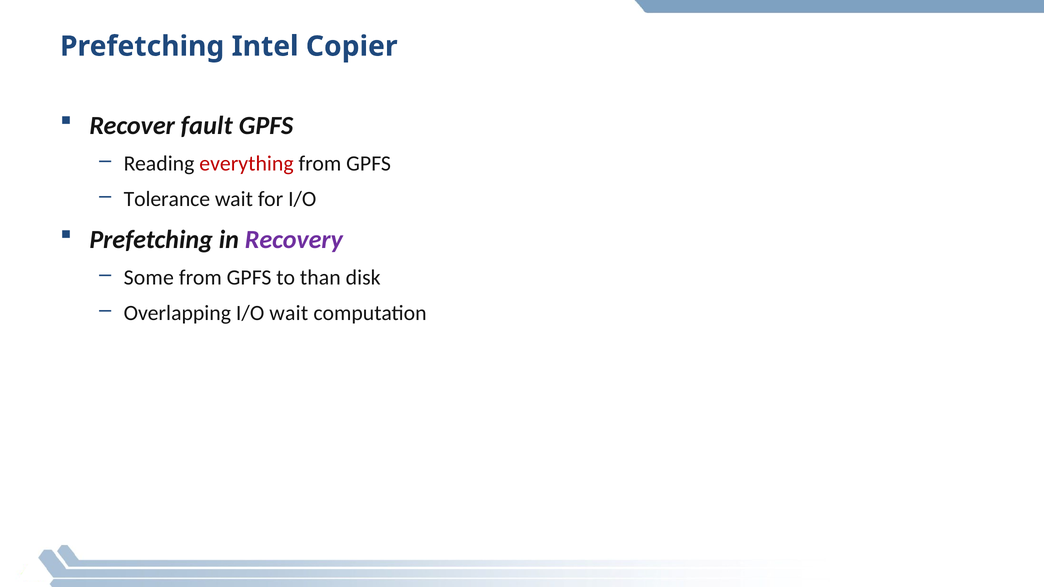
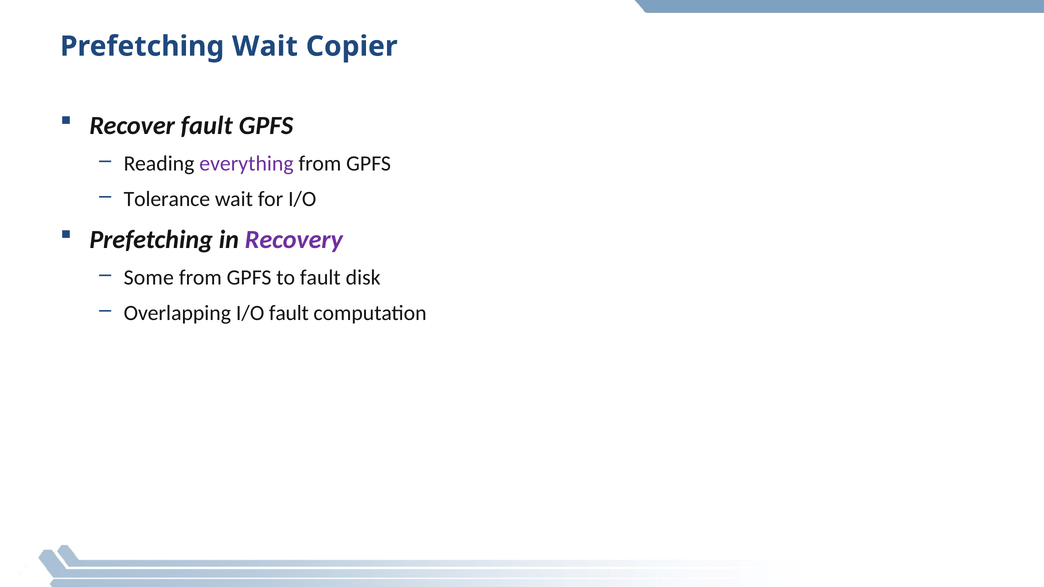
Prefetching Intel: Intel -> Wait
everything colour: red -> purple
to than: than -> fault
I/O wait: wait -> fault
